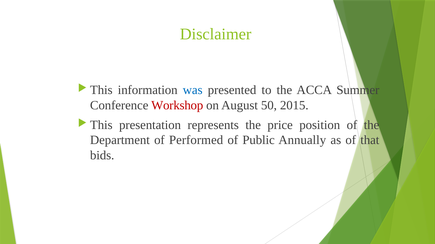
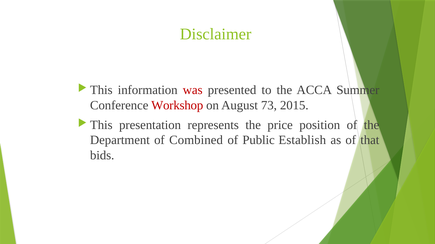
was colour: blue -> red
50: 50 -> 73
Performed: Performed -> Combined
Annually: Annually -> Establish
